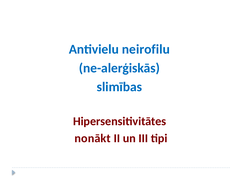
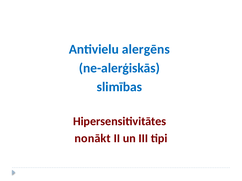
neirofilu: neirofilu -> alergēns
